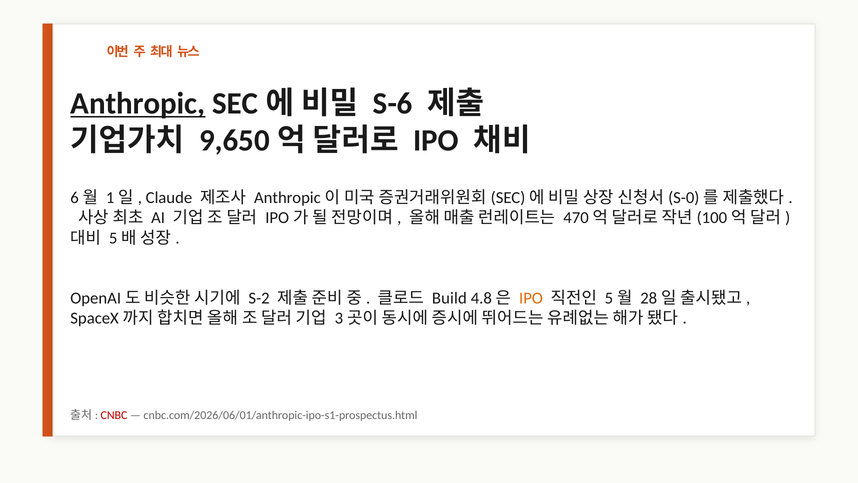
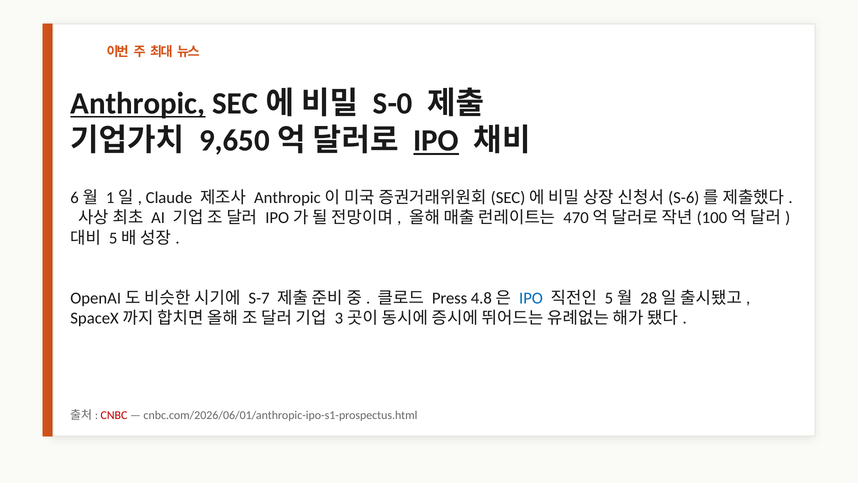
S-6: S-6 -> S-0
IPO at (436, 140) underline: none -> present
S-0: S-0 -> S-6
S-2: S-2 -> S-7
Build: Build -> Press
IPO at (531, 298) colour: orange -> blue
